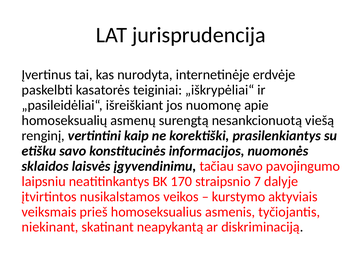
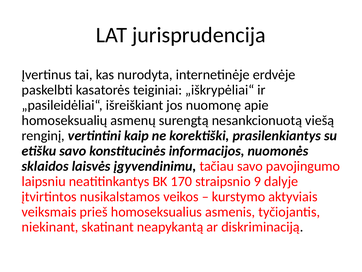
7: 7 -> 9
